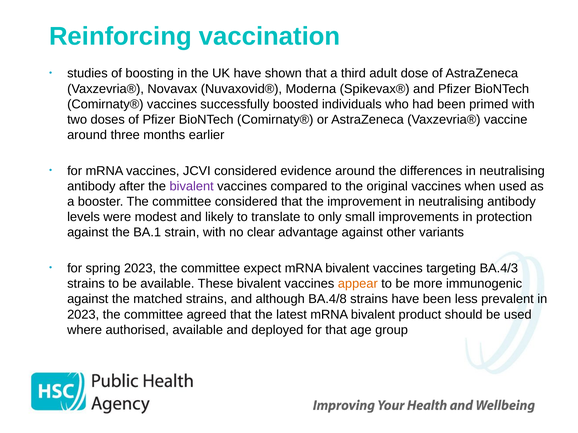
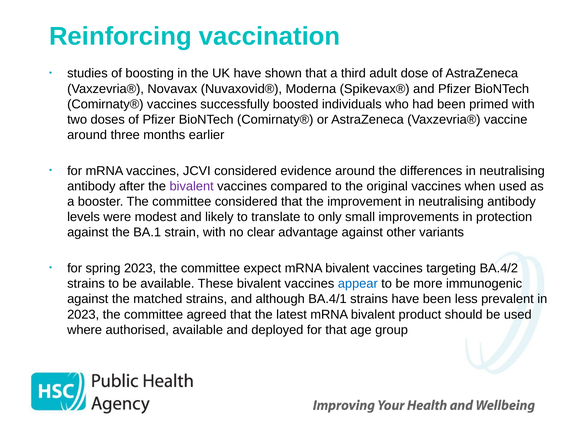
BA.4/3: BA.4/3 -> BA.4/2
appear colour: orange -> blue
BA.4/8: BA.4/8 -> BA.4/1
